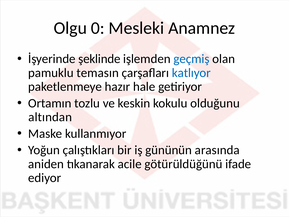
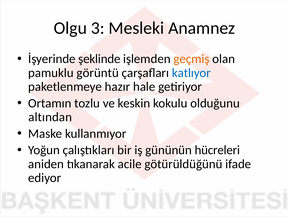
0: 0 -> 3
geçmiş colour: blue -> orange
temasın: temasın -> görüntü
arasında: arasında -> hücreleri
